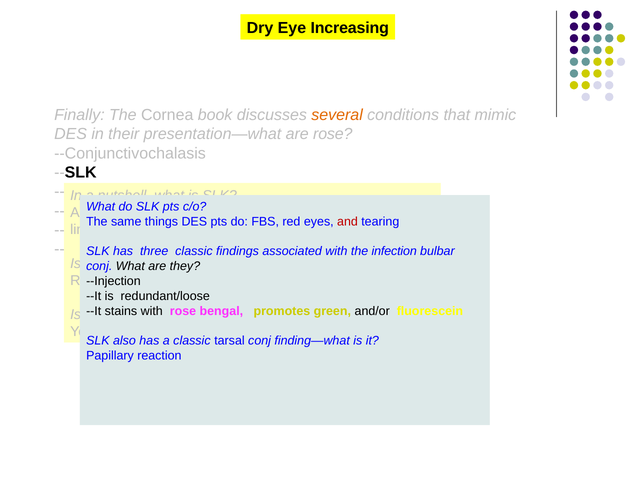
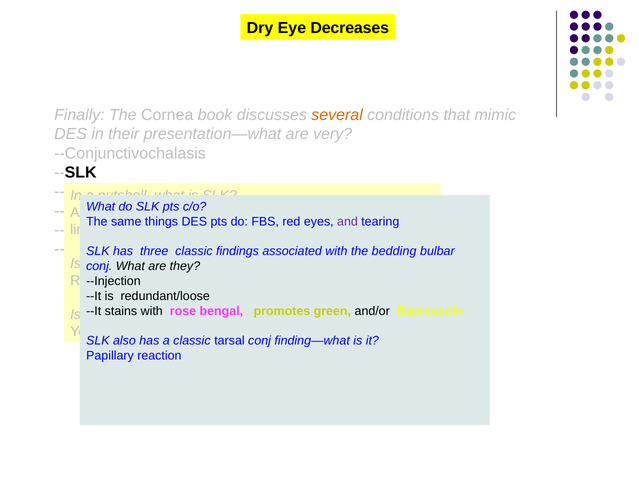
Increasing: Increasing -> Decreases
are rose: rose -> very
and at (347, 222) colour: red -> purple
infection: infection -> bedding
